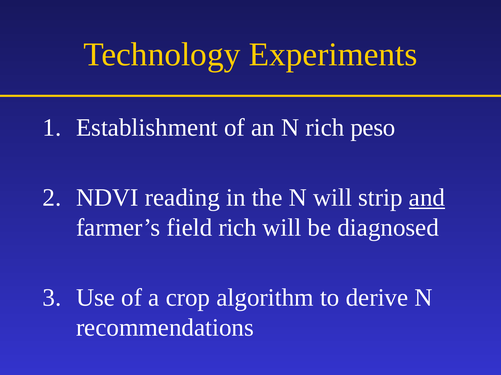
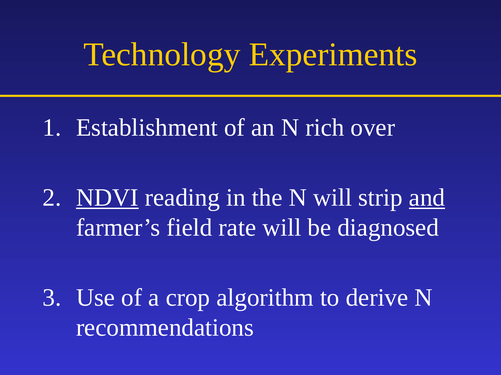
peso: peso -> over
NDVI underline: none -> present
field rich: rich -> rate
